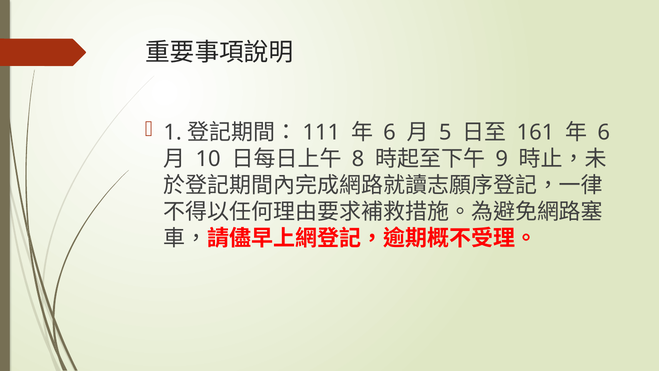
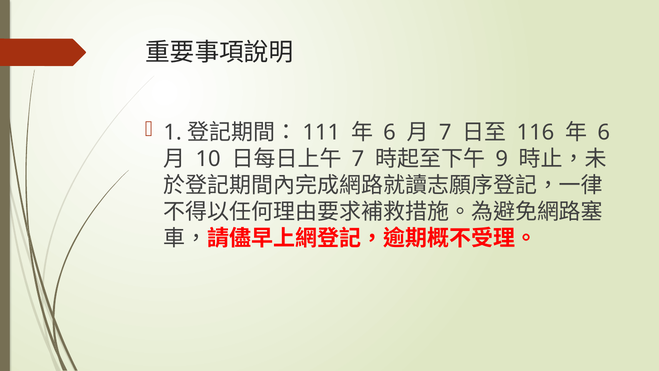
5 at (445, 133): 5 -> 7
161: 161 -> 116
8 at (358, 159): 8 -> 7
